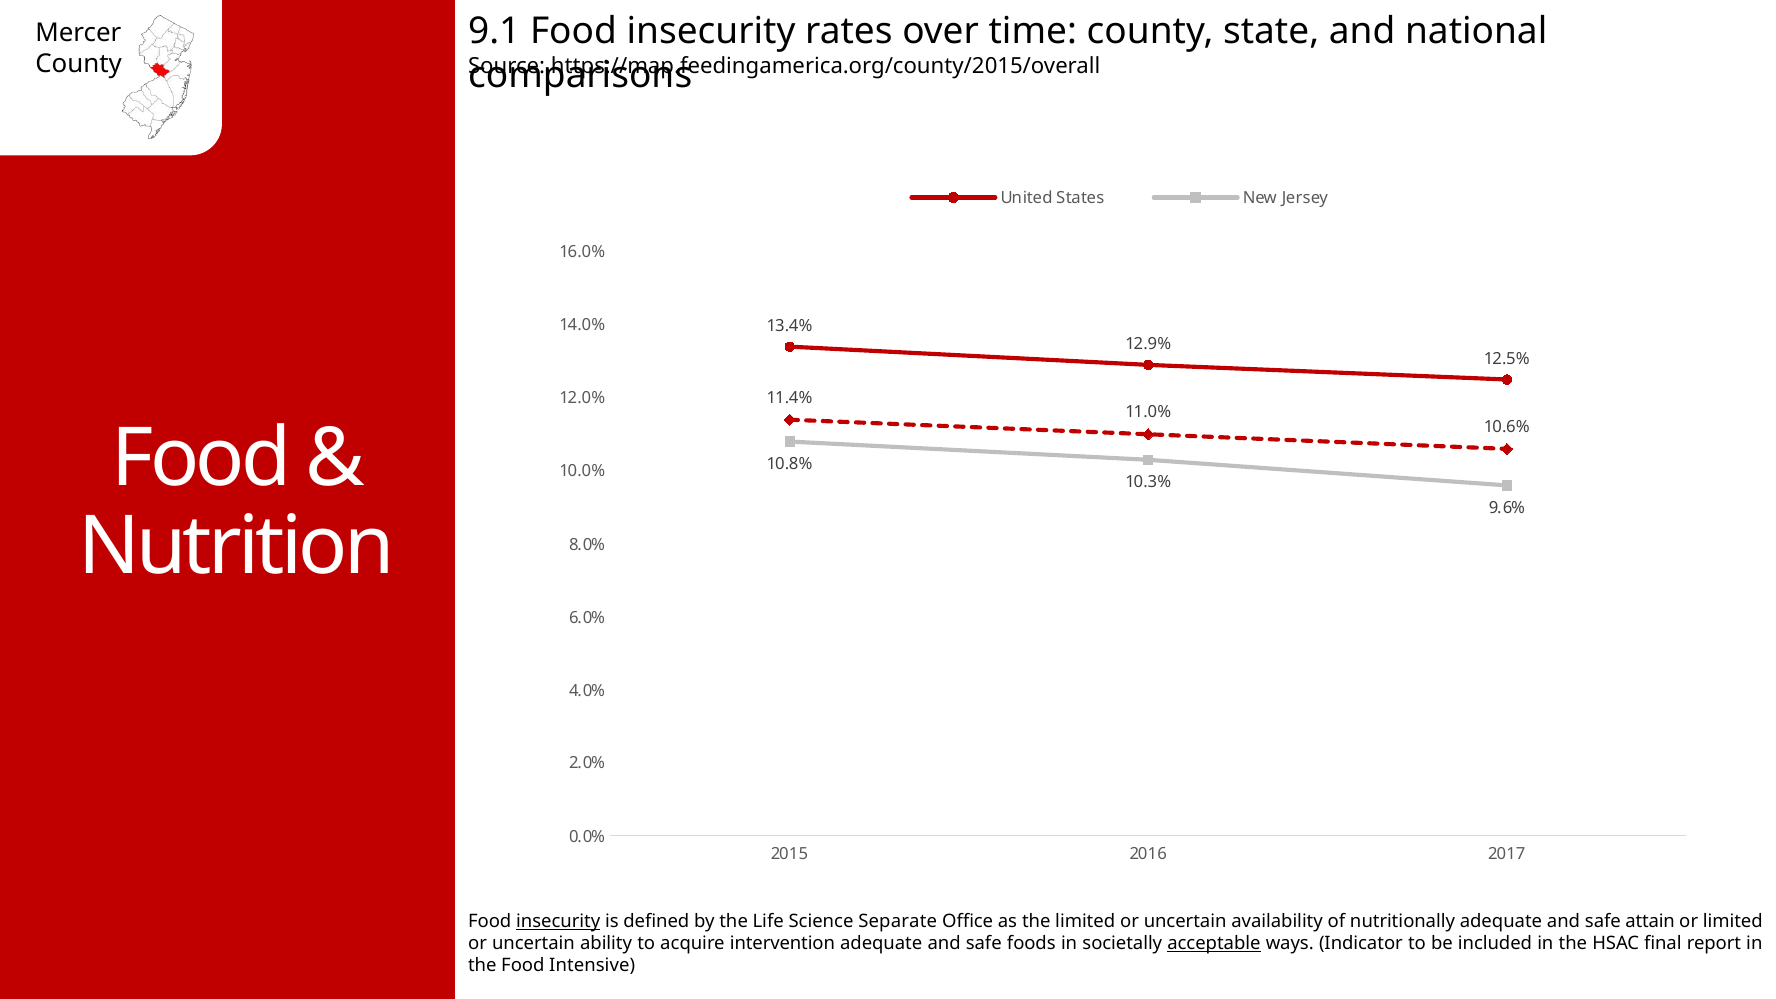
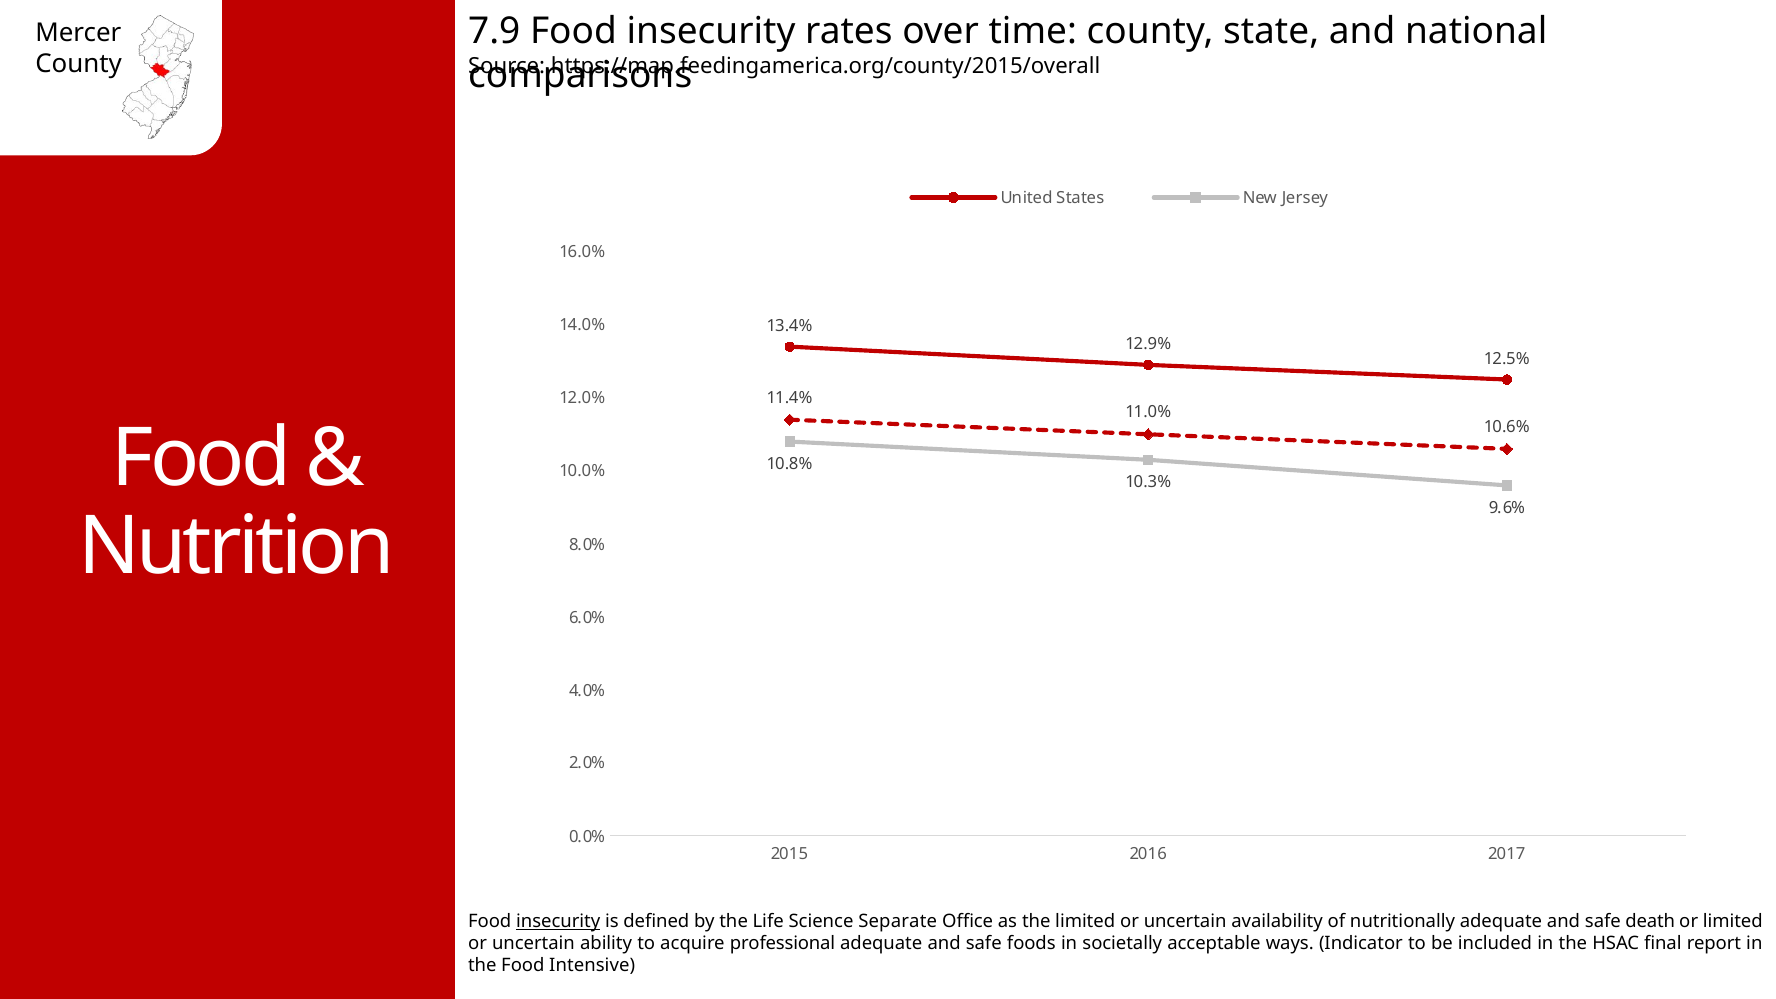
9.1: 9.1 -> 7.9
attain: attain -> death
intervention: intervention -> professional
acceptable underline: present -> none
